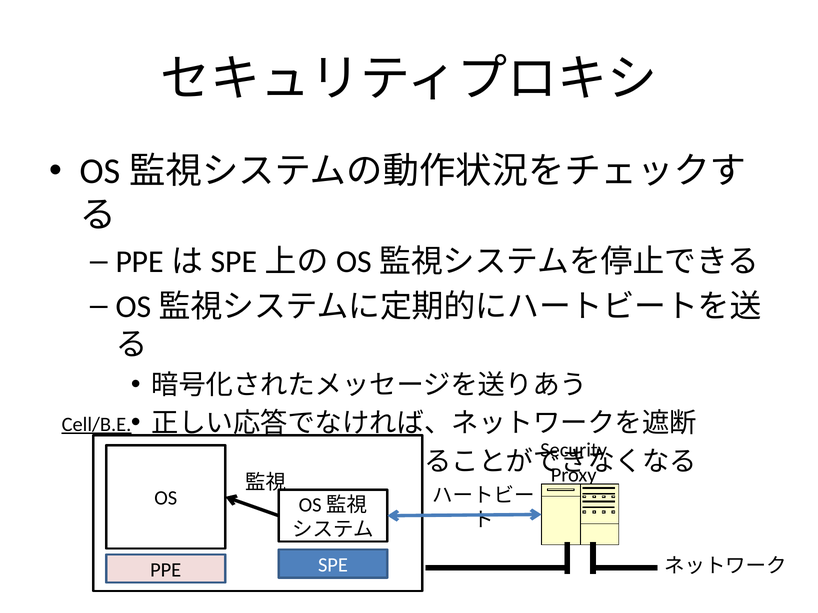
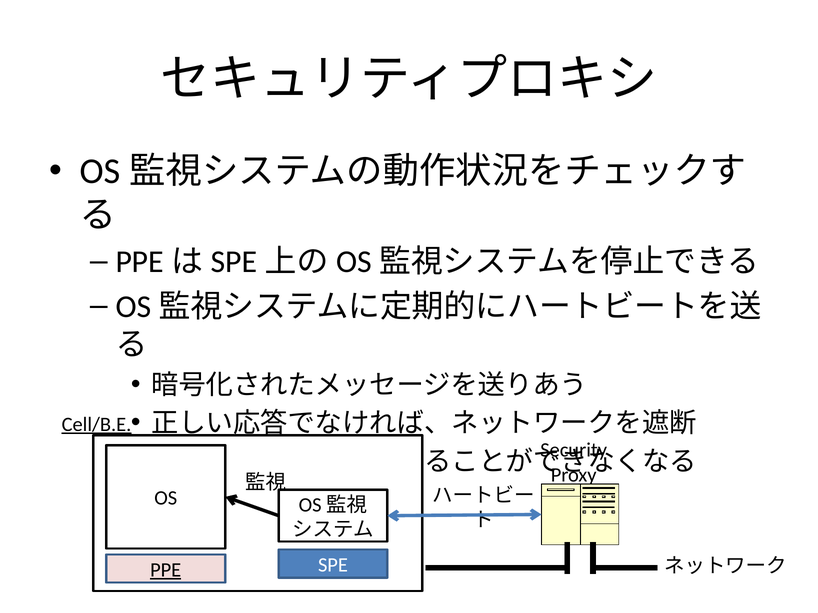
PPE underline: none -> present
